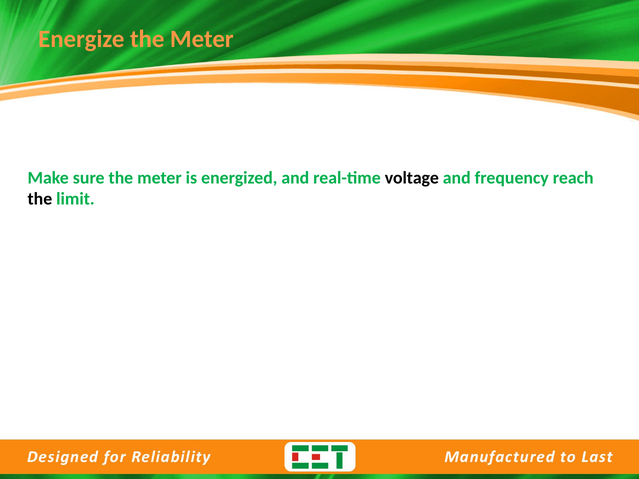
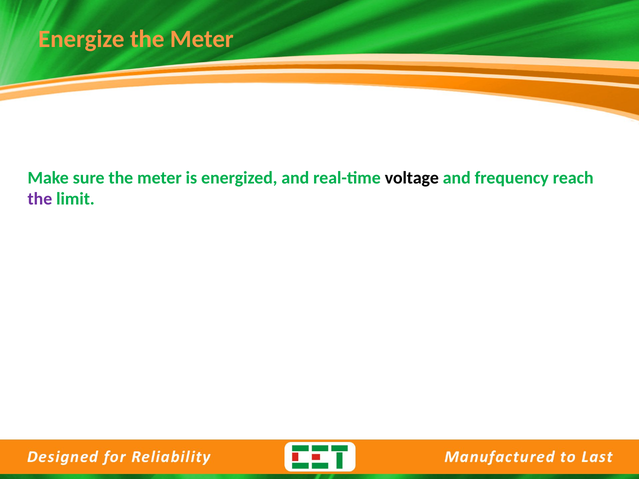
the at (40, 199) colour: black -> purple
